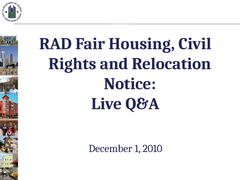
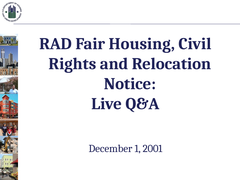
2010: 2010 -> 2001
